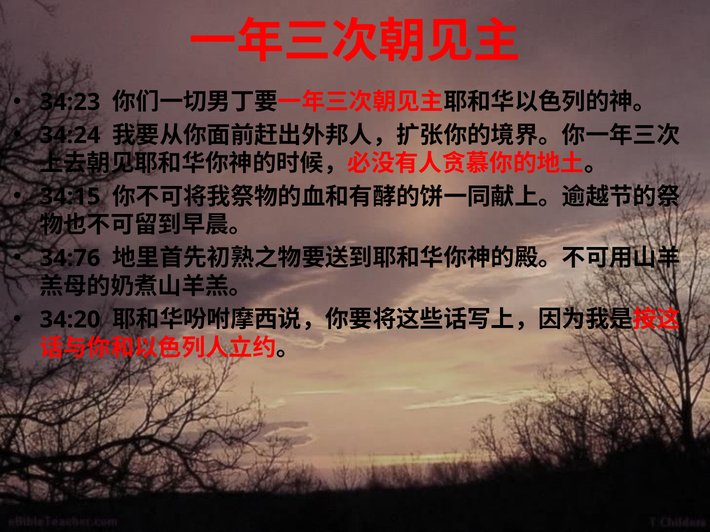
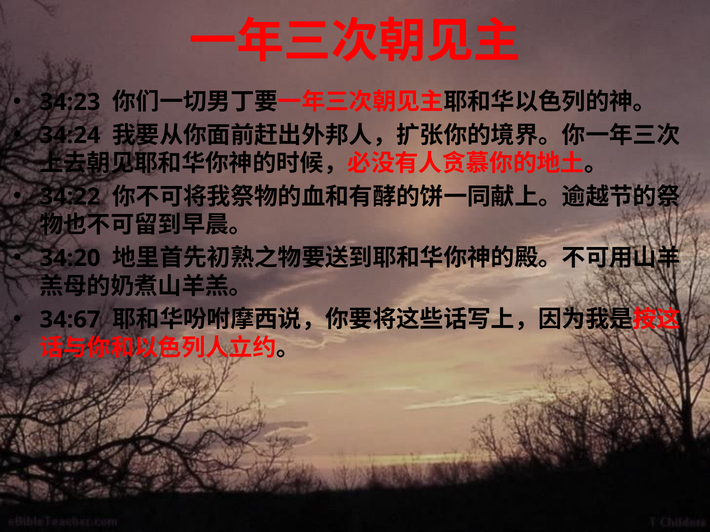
34:15: 34:15 -> 34:22
34:76: 34:76 -> 34:20
34:20: 34:20 -> 34:67
